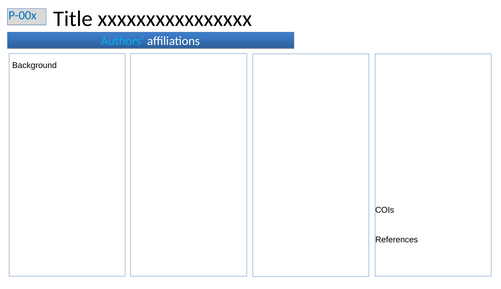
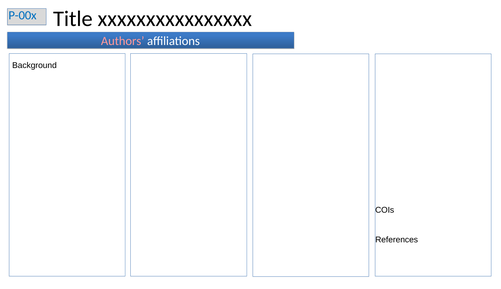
Authors colour: light blue -> pink
